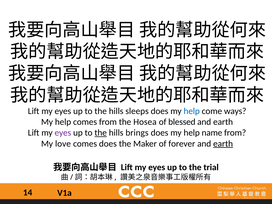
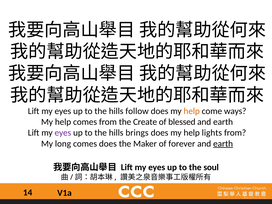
sleeps: sleeps -> follow
help at (192, 111) colour: blue -> orange
Hosea: Hosea -> Create
the at (101, 133) underline: present -> none
name: name -> lights
love: love -> long
trial: trial -> soul
